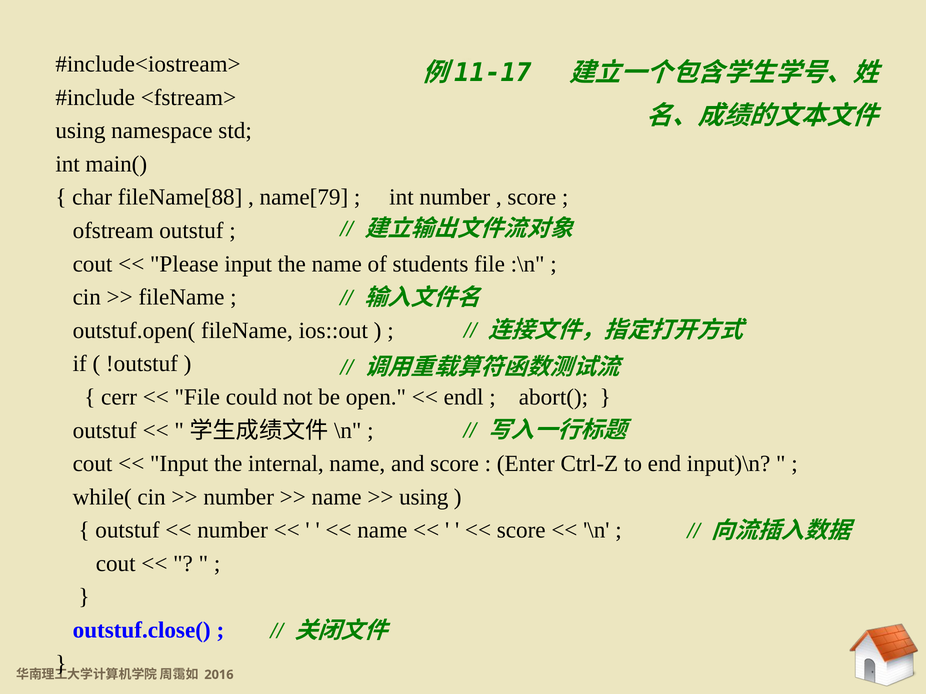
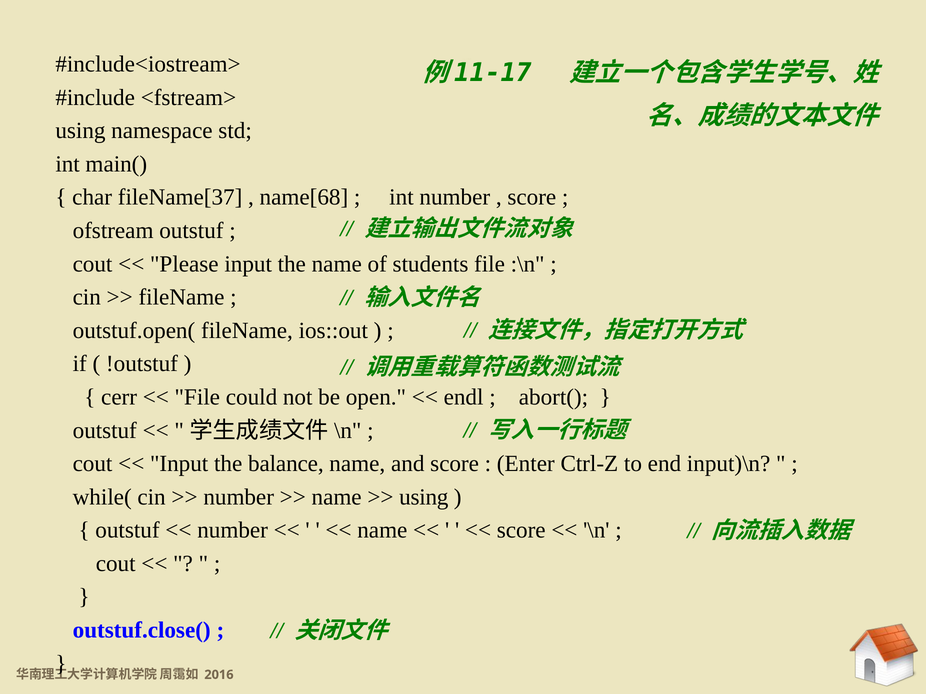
fileName[88: fileName[88 -> fileName[37
name[79: name[79 -> name[68
internal: internal -> balance
